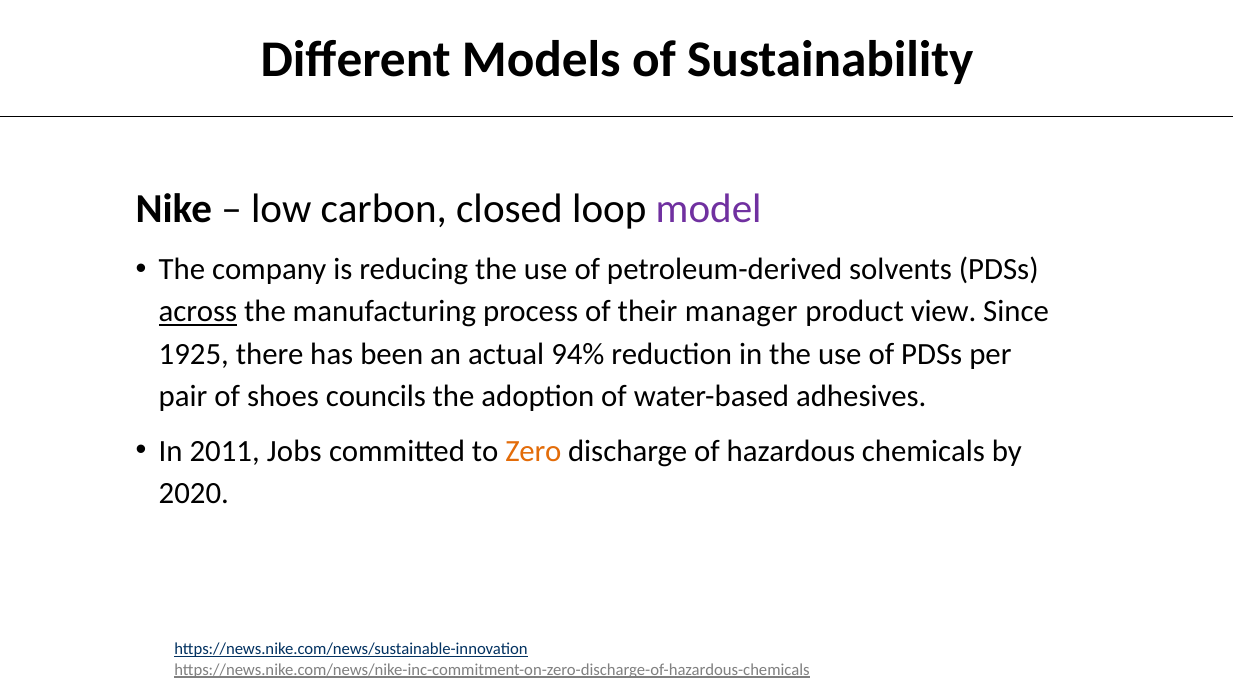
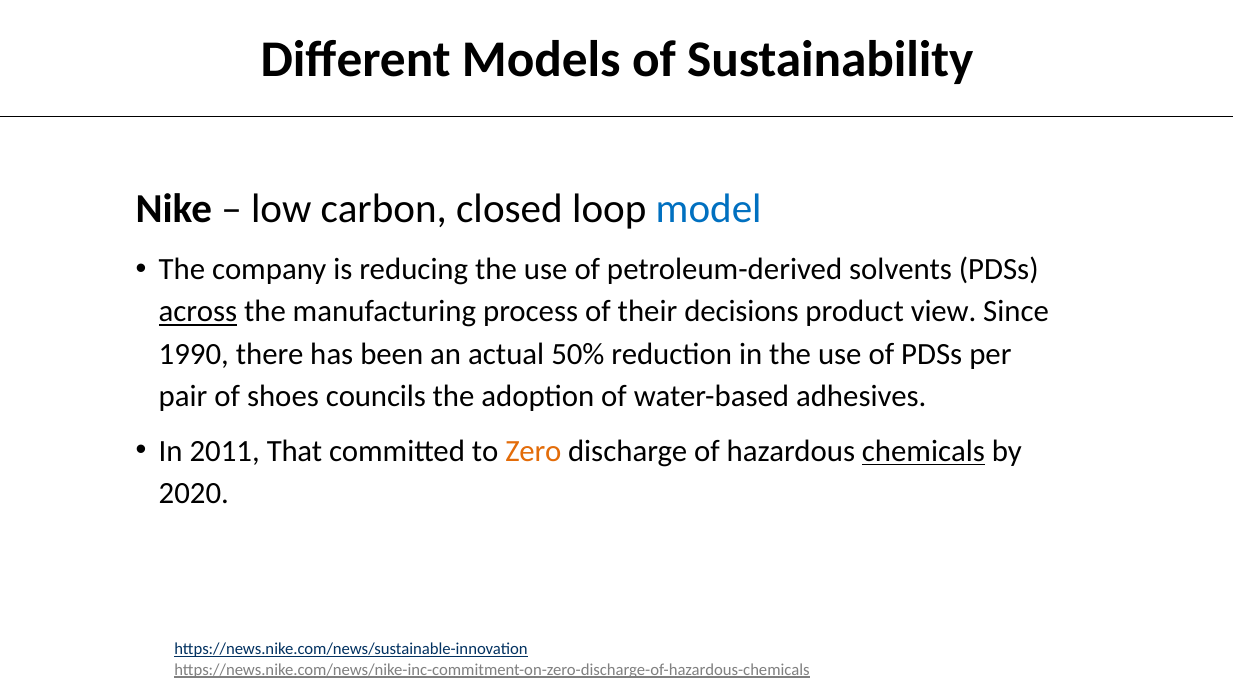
model colour: purple -> blue
manager: manager -> decisions
1925: 1925 -> 1990
94%: 94% -> 50%
Jobs: Jobs -> That
chemicals underline: none -> present
